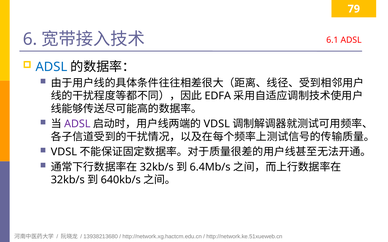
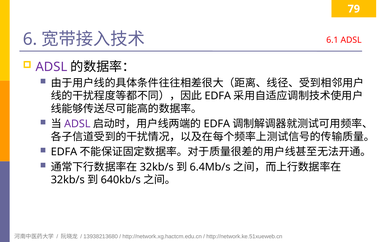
ADSL at (52, 67) colour: blue -> purple
VDSL at (217, 124): VDSL -> EDFA
VDSL at (64, 152): VDSL -> EDFA
